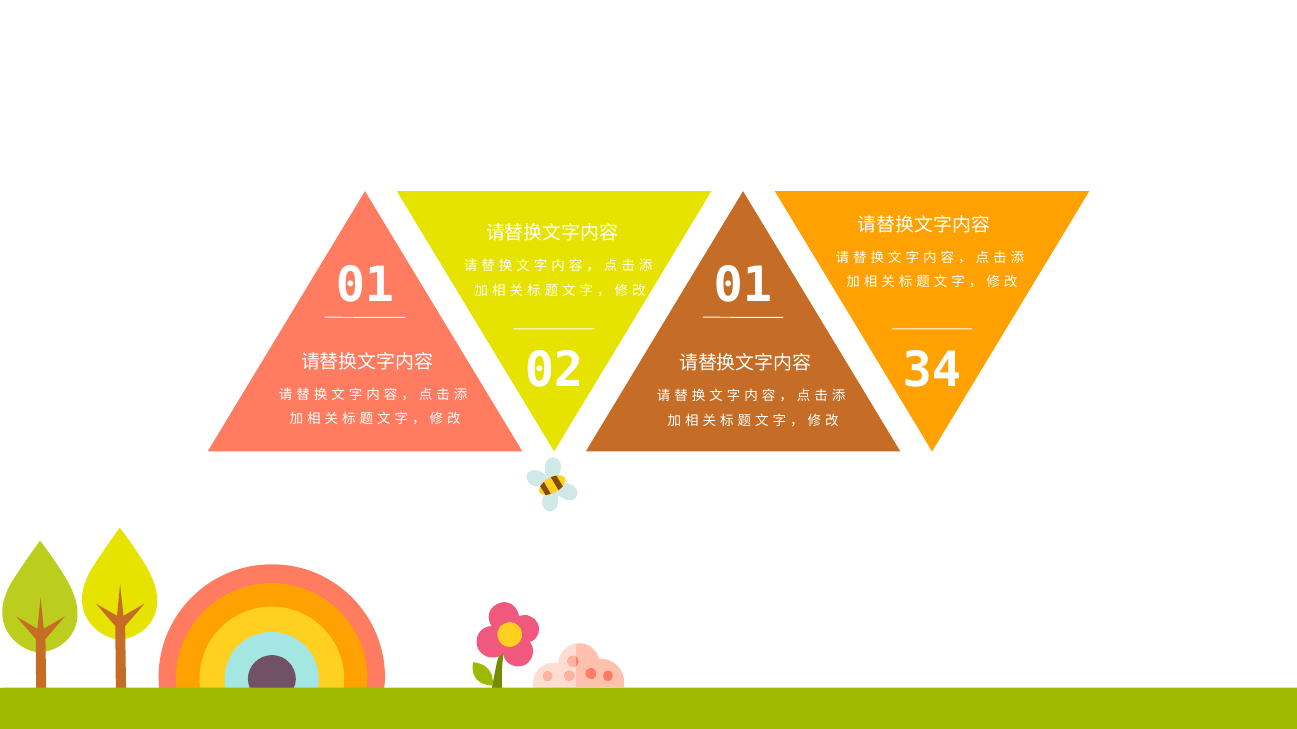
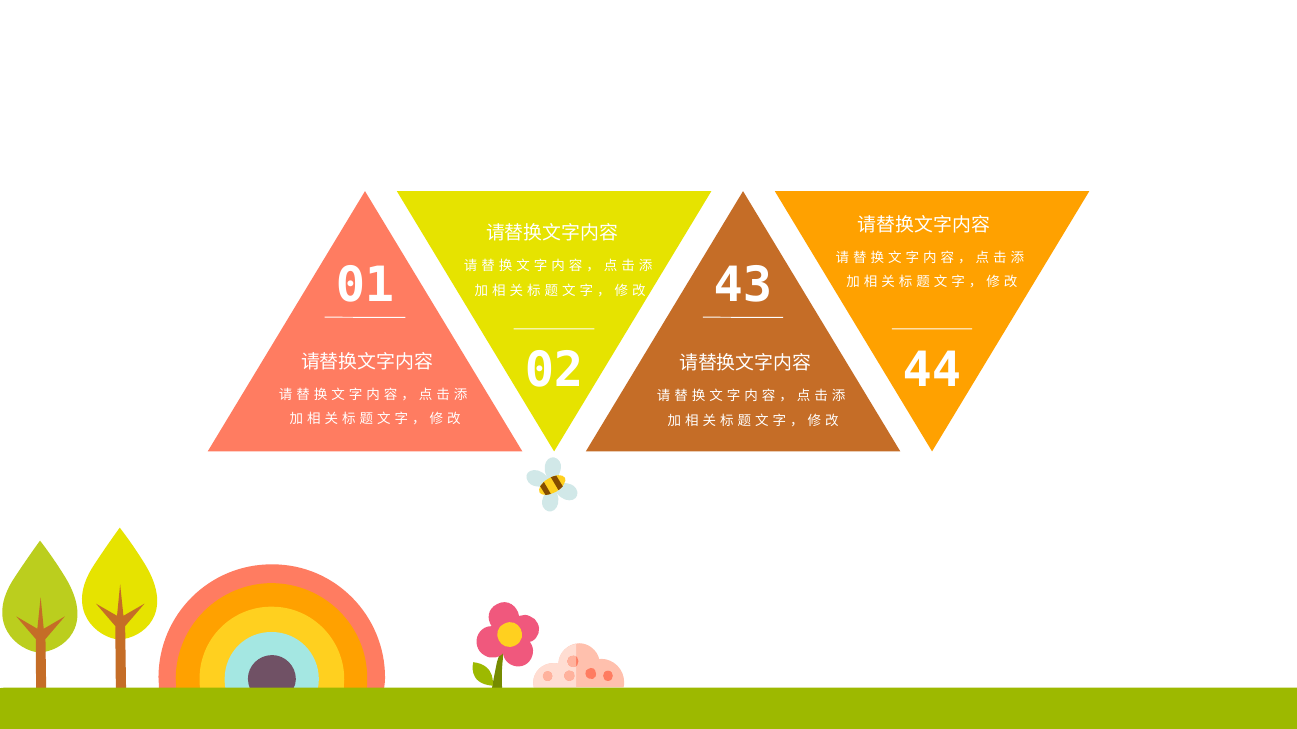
01 01: 01 -> 43
34: 34 -> 44
